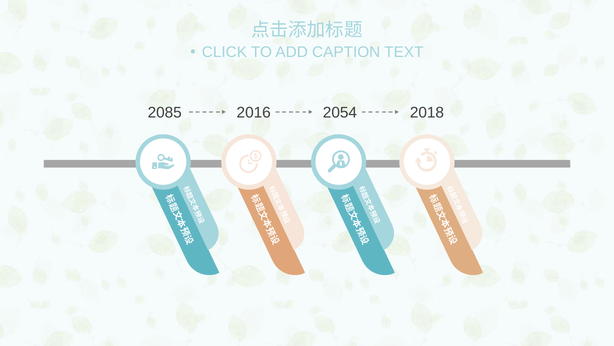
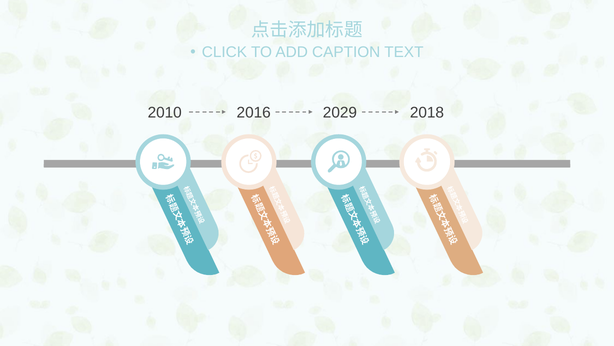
2085: 2085 -> 2010
2054: 2054 -> 2029
